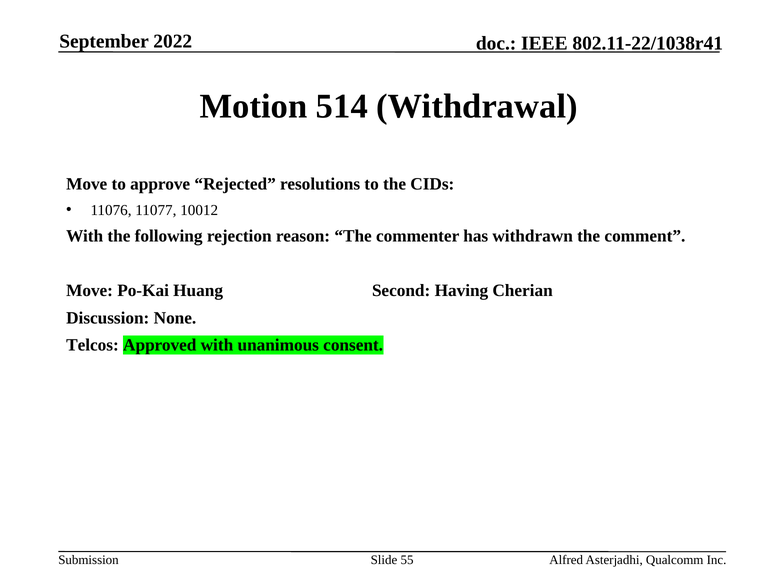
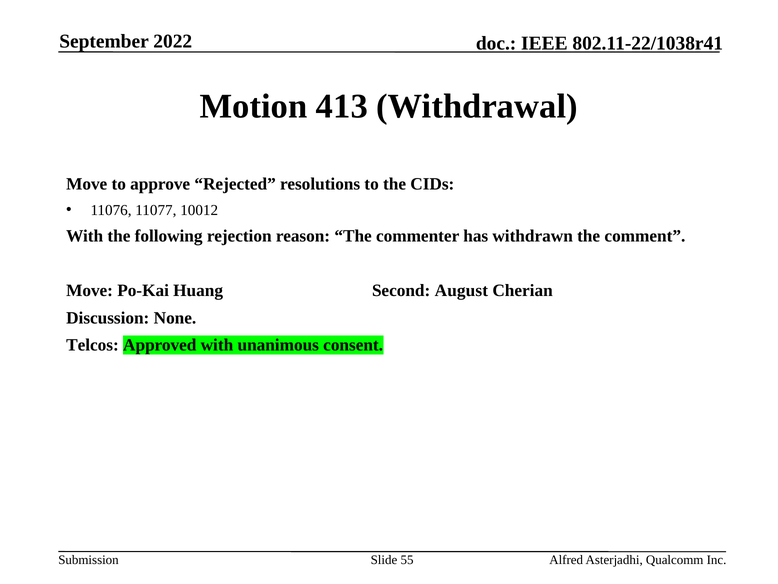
514: 514 -> 413
Having: Having -> August
